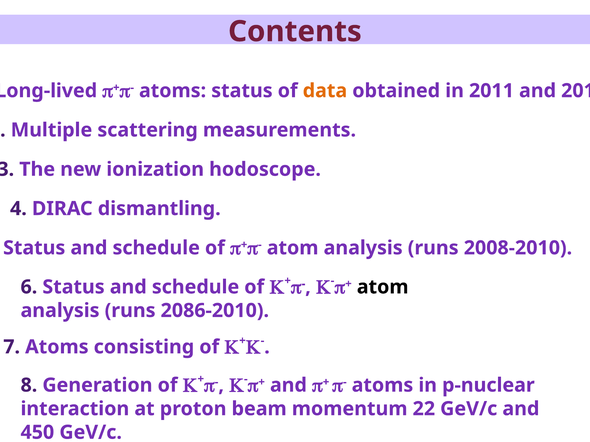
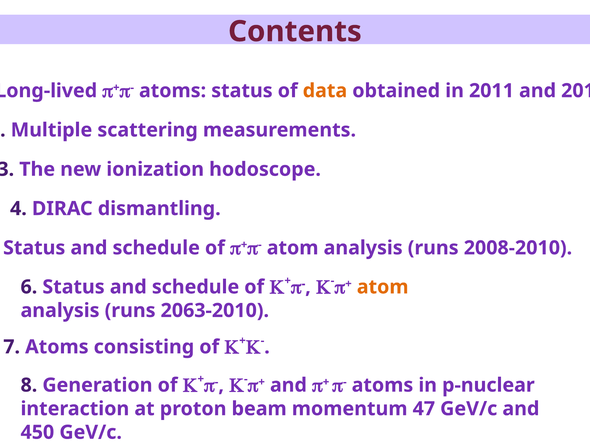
atom at (383, 287) colour: black -> orange
2086-2010: 2086-2010 -> 2063-2010
22: 22 -> 47
